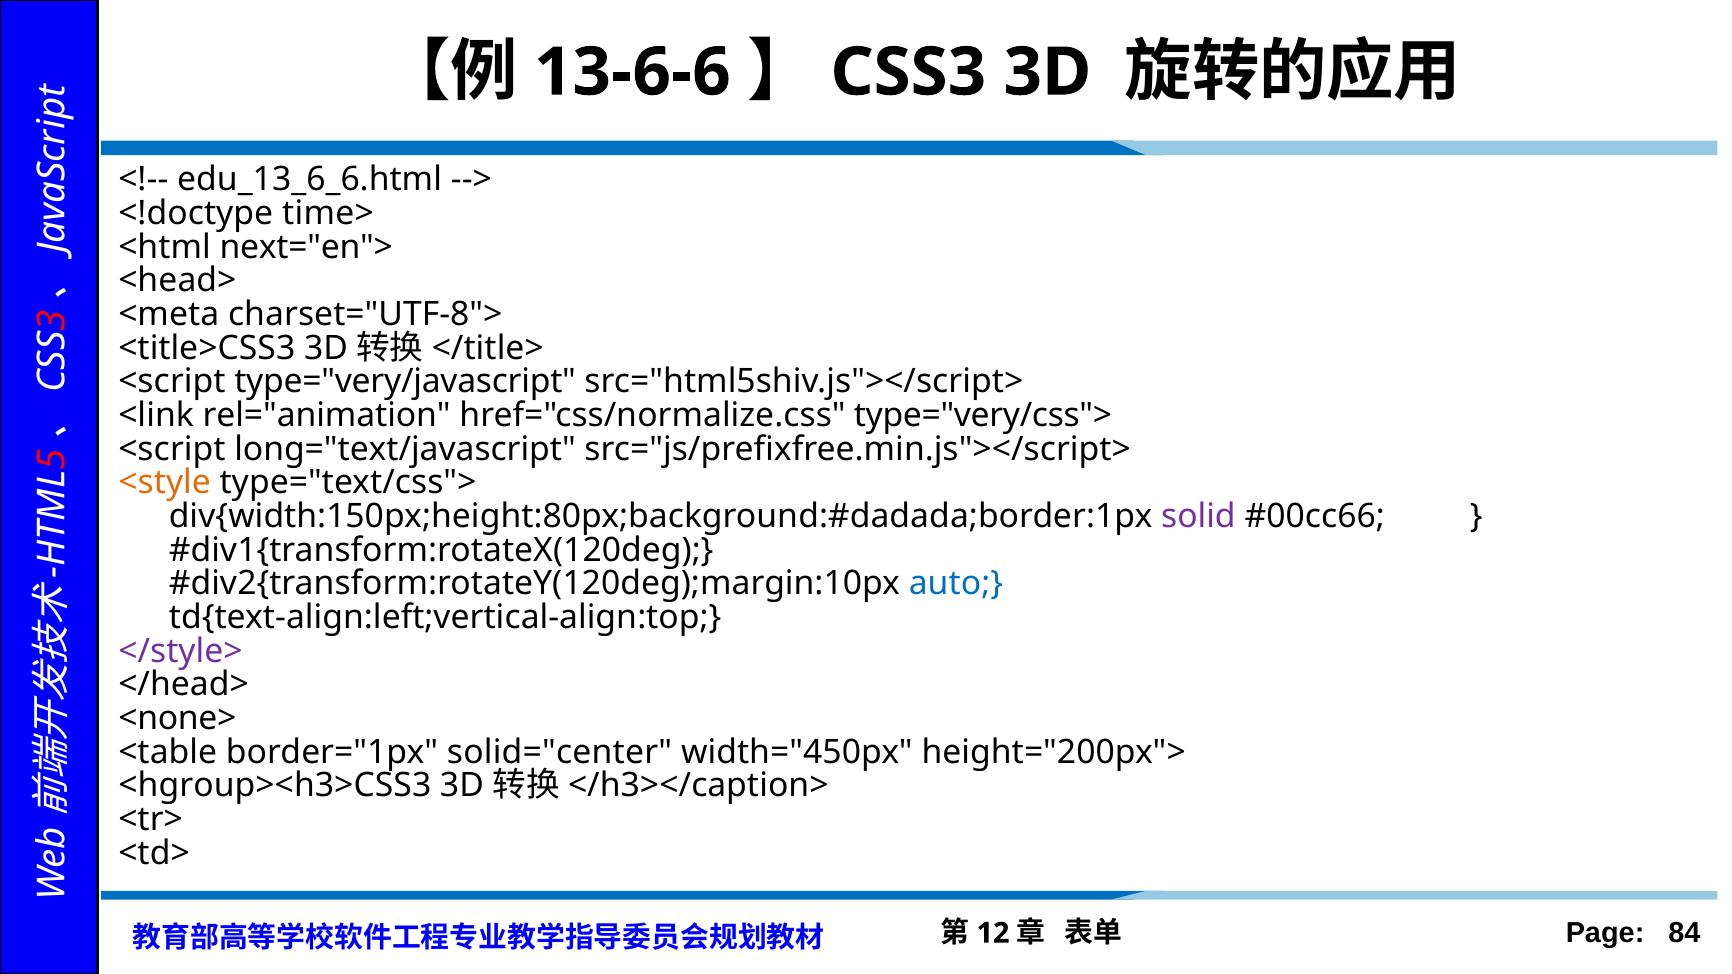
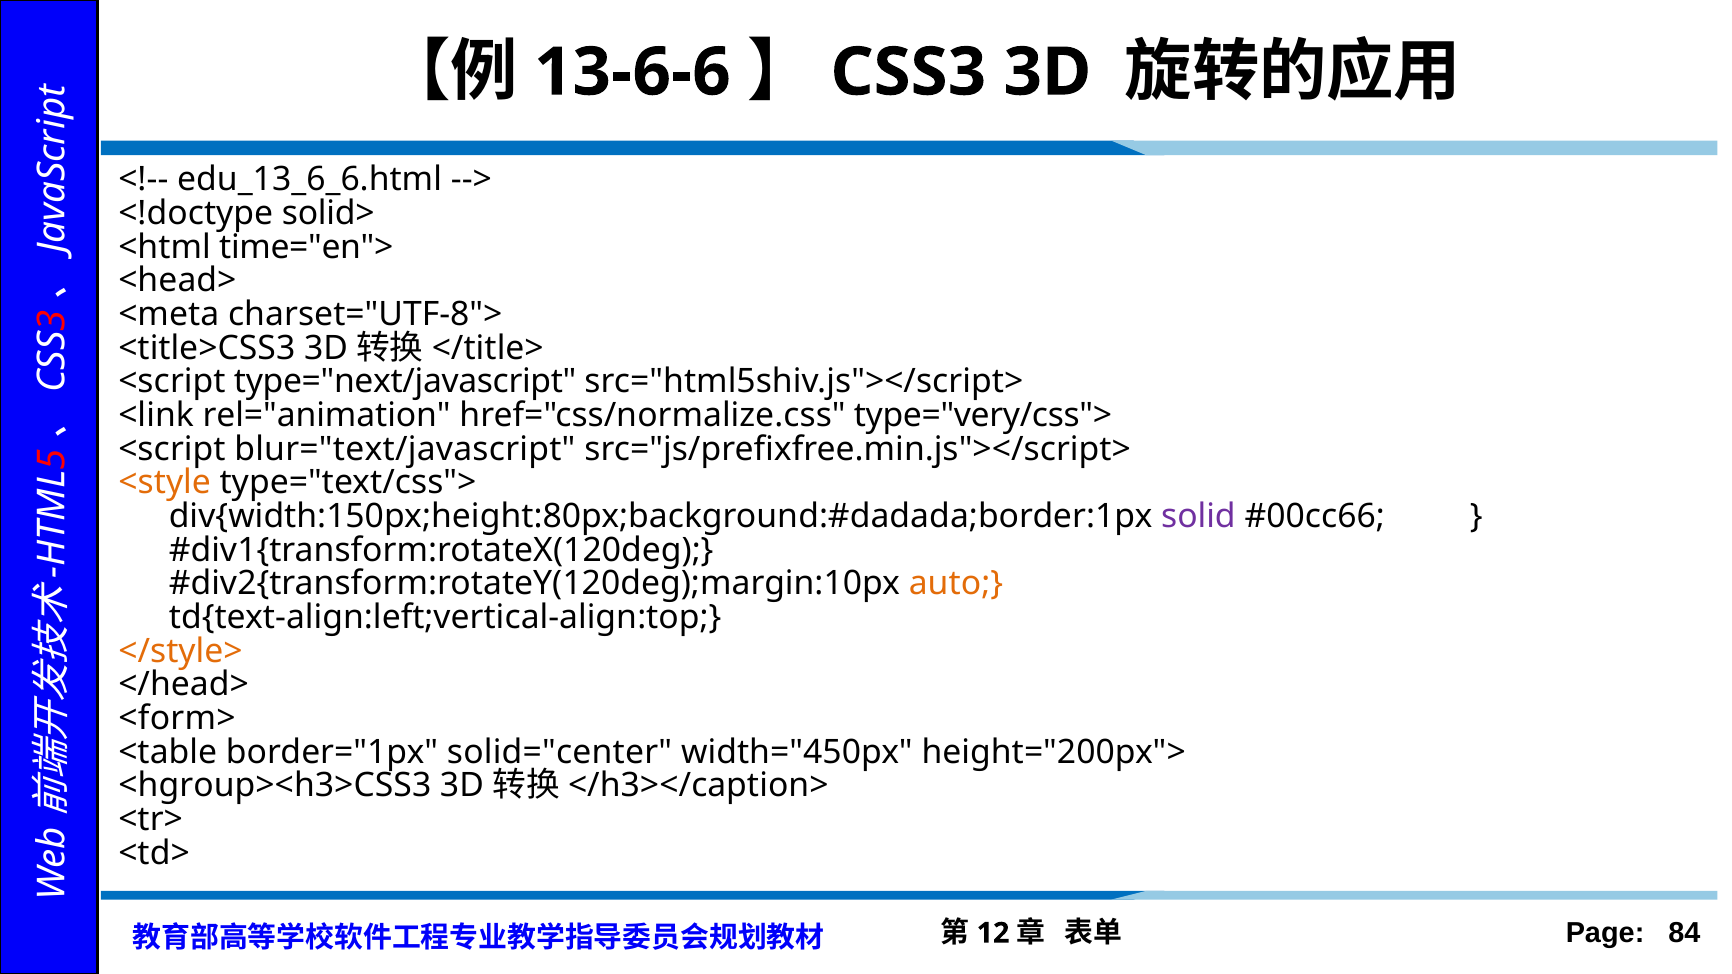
time>: time> -> solid>
next="en">: next="en"> -> time="en">
type="very/javascript: type="very/javascript -> type="next/javascript
long="text/javascript: long="text/javascript -> blur="text/javascript
auto colour: blue -> orange
</style> colour: purple -> orange
<none>: <none> -> <form>
